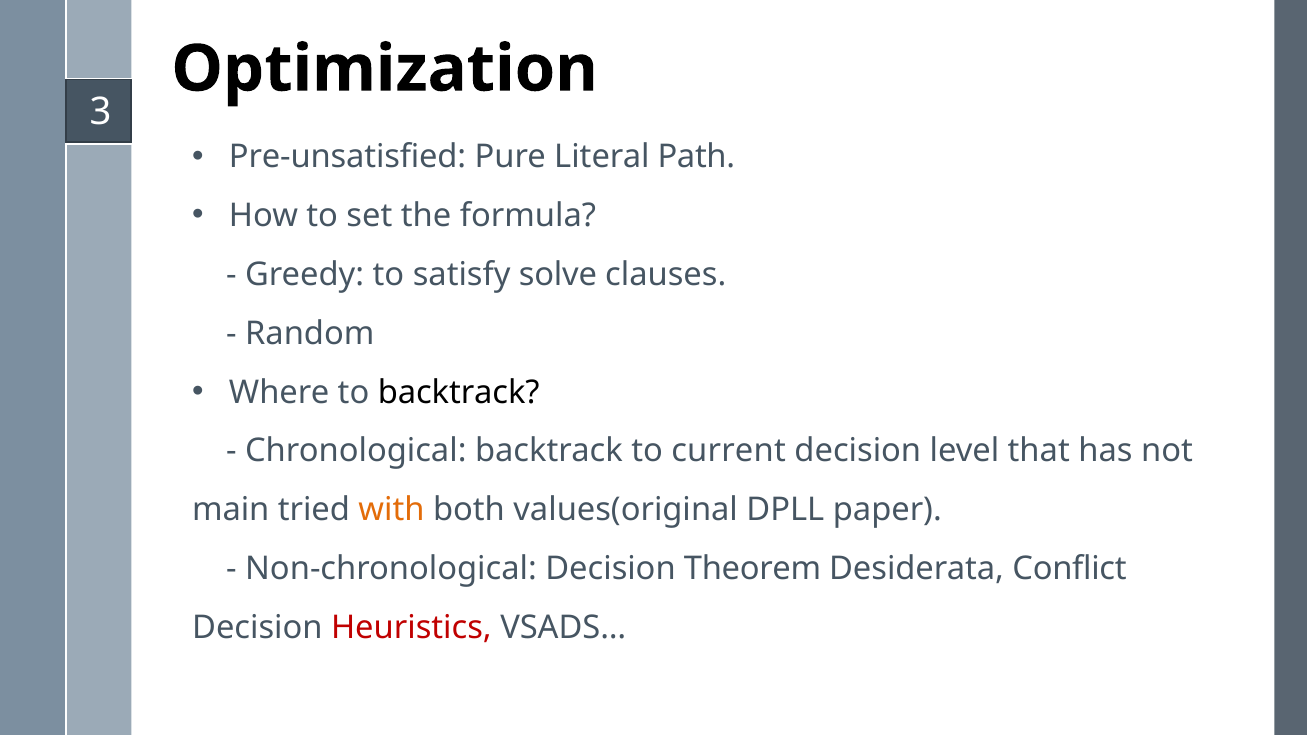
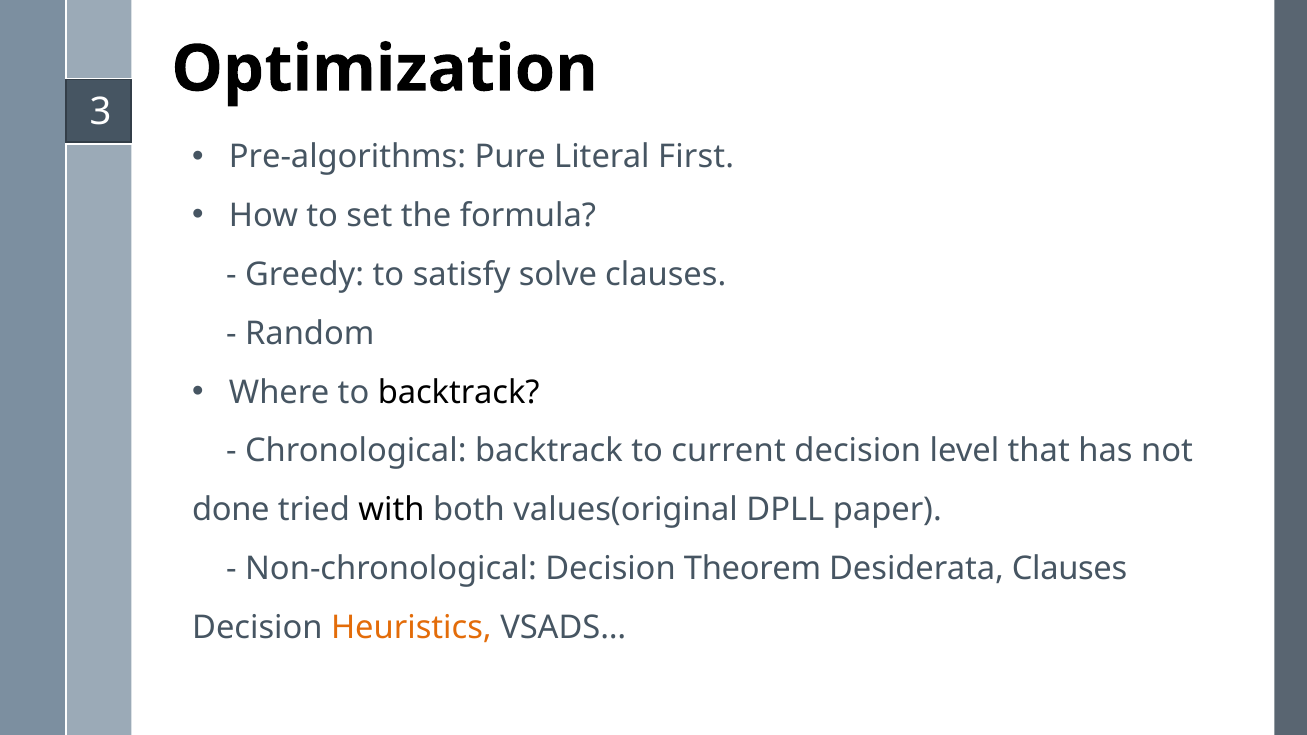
Pre-unsatisfied: Pre-unsatisfied -> Pre-algorithms
Path: Path -> First
main: main -> done
with colour: orange -> black
Desiderata Conflict: Conflict -> Clauses
Heuristics colour: red -> orange
